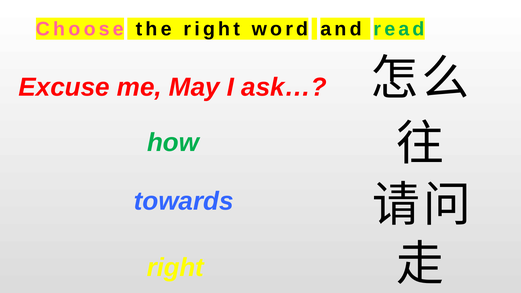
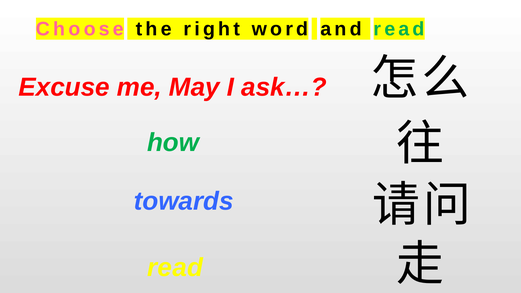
right at (175, 267): right -> read
